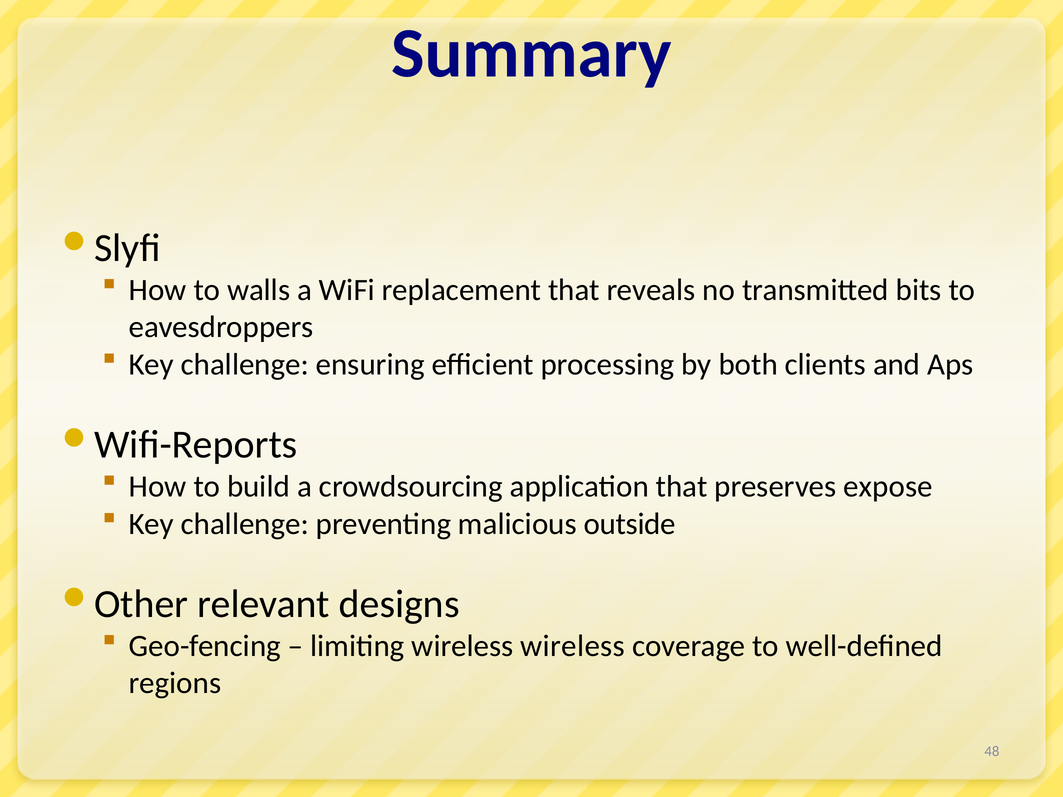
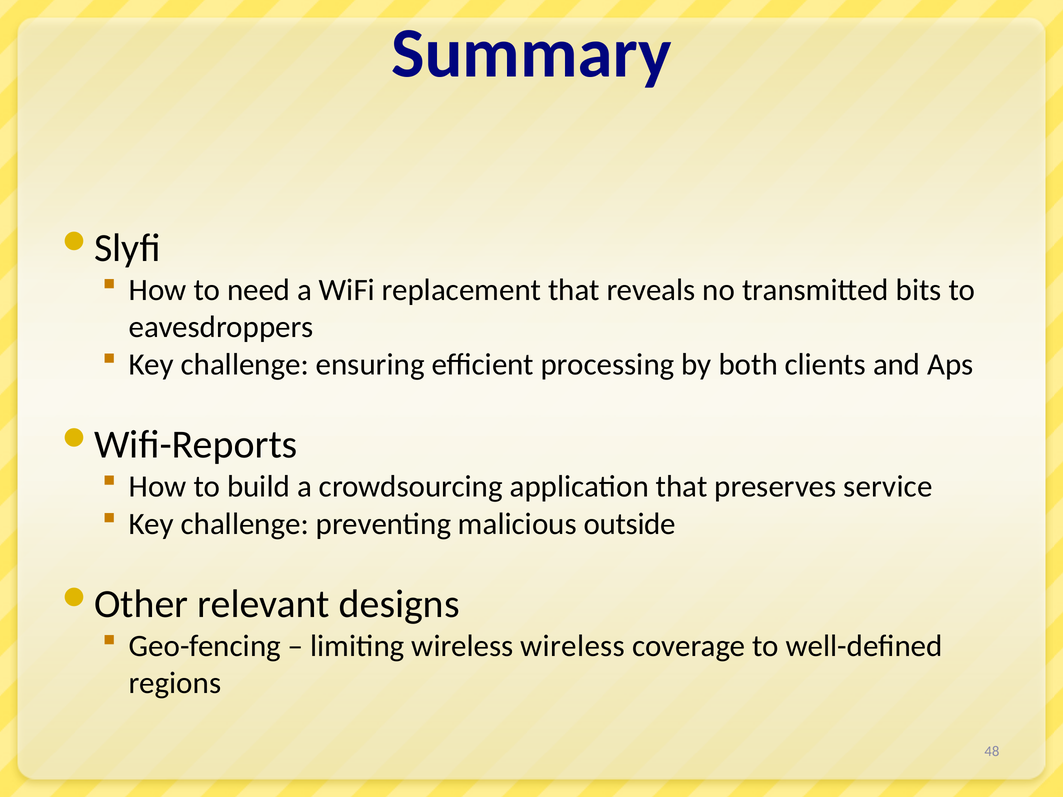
walls: walls -> need
expose: expose -> service
